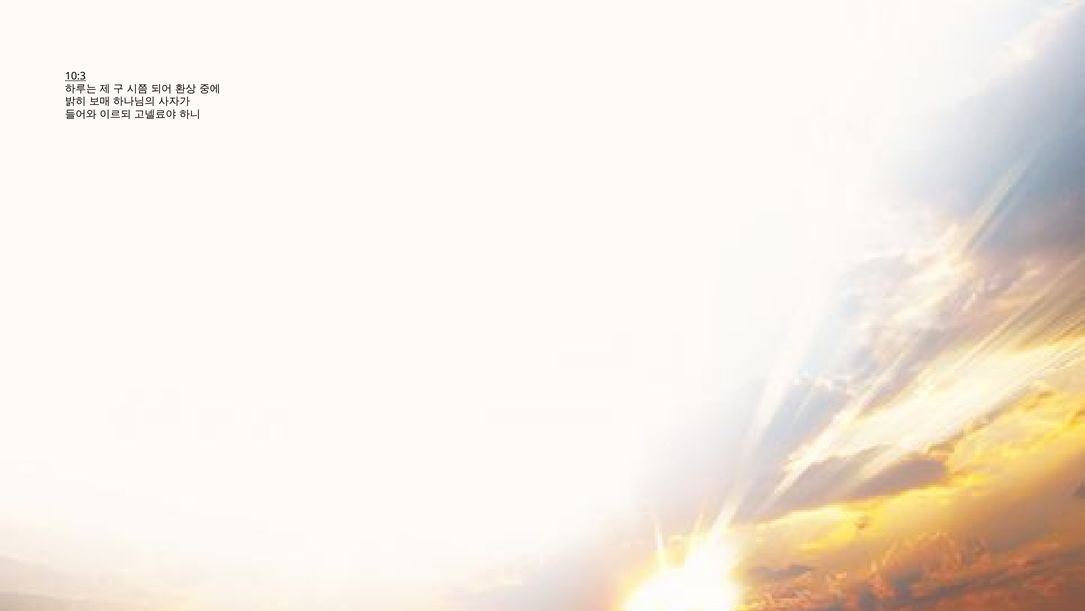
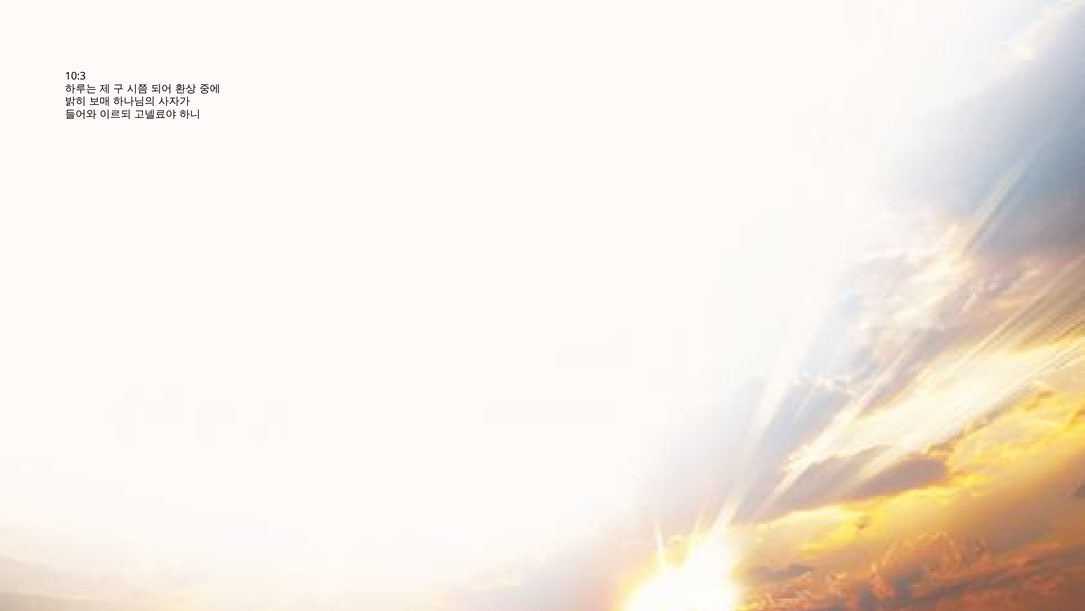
10:3 underline: present -> none
